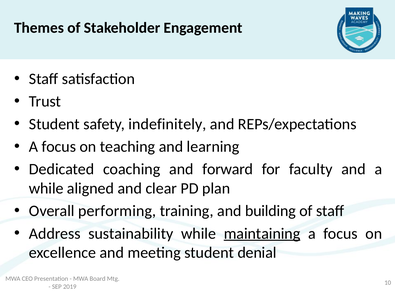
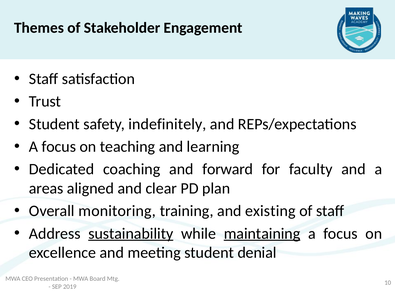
while at (46, 188): while -> areas
performing: performing -> monitoring
building: building -> existing
sustainability underline: none -> present
